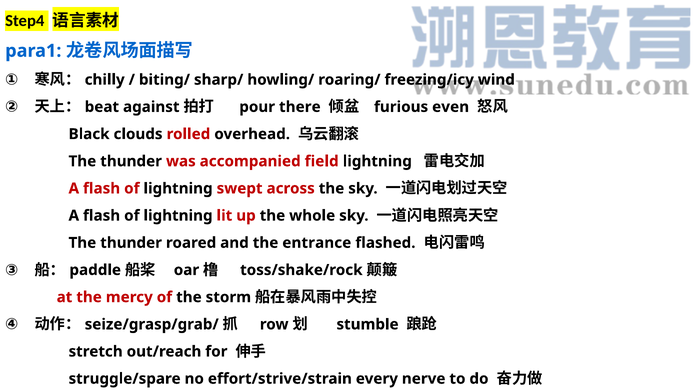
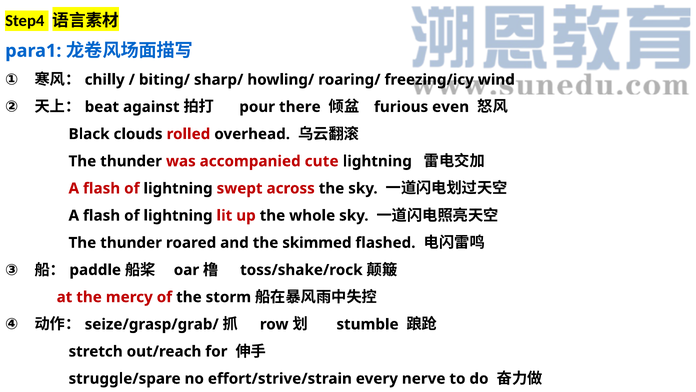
field: field -> cute
entrance: entrance -> skimmed
